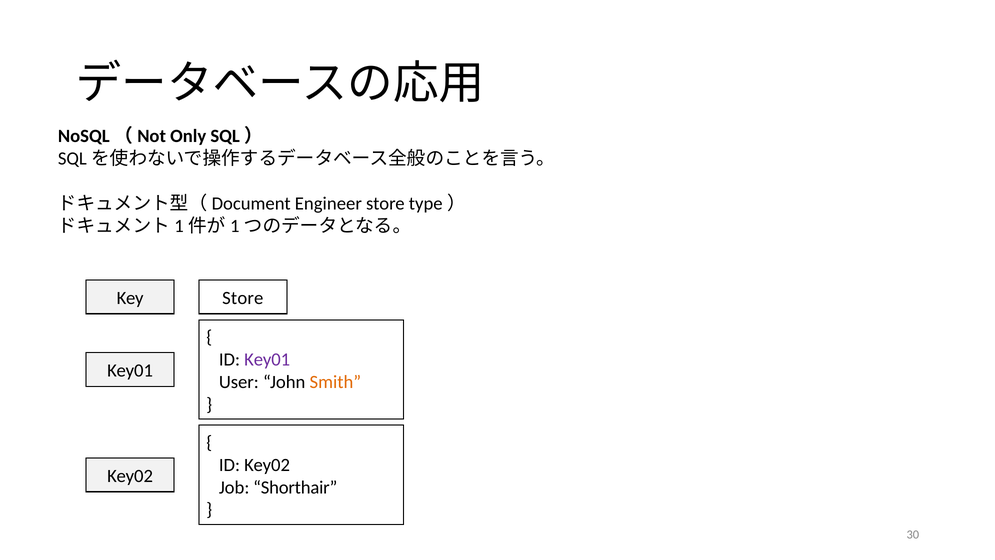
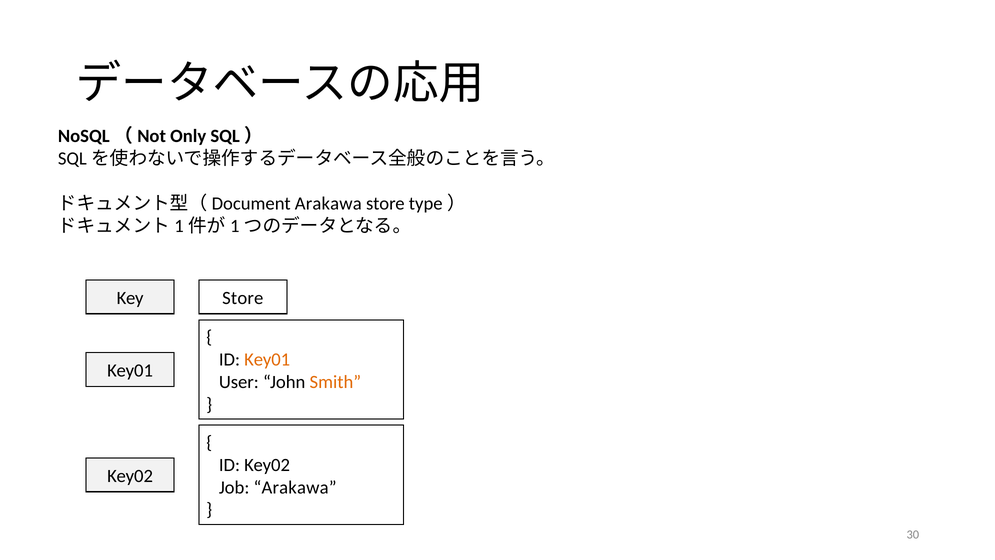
Engineer at (328, 203): Engineer -> Arakawa
Key01 at (267, 359) colour: purple -> orange
Job Shorthair: Shorthair -> Arakawa
